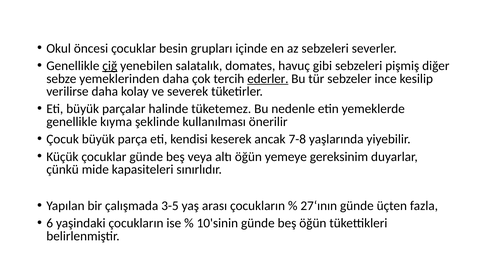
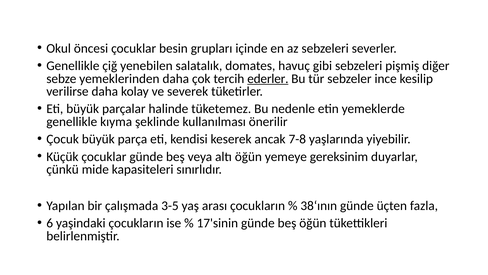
çiğ underline: present -> none
27‘ının: 27‘ının -> 38‘ının
10'sinin: 10'sinin -> 17'sinin
